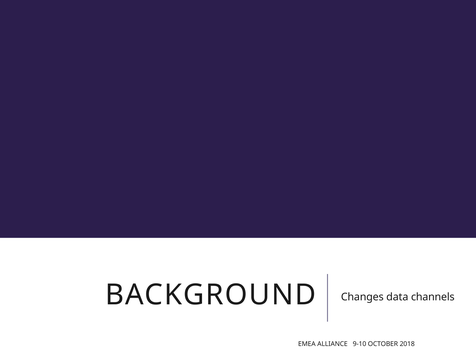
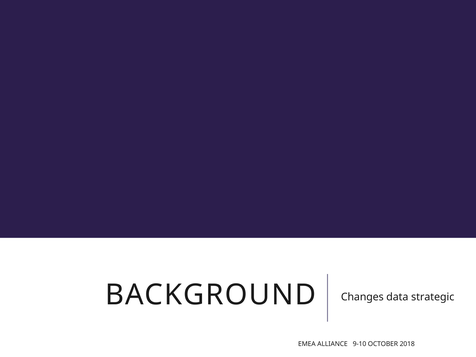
channels: channels -> strategic
